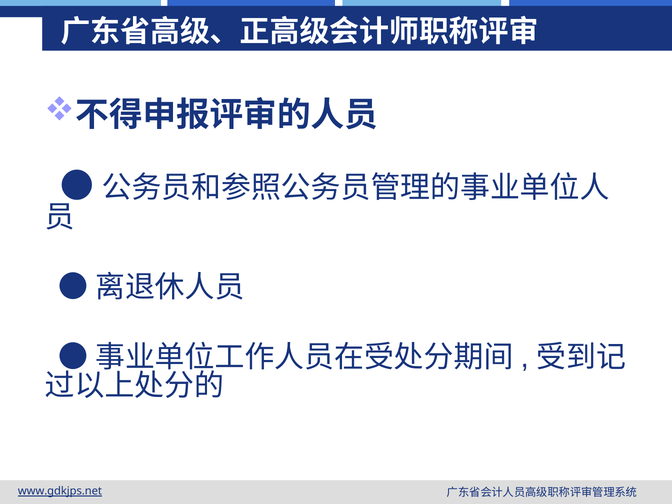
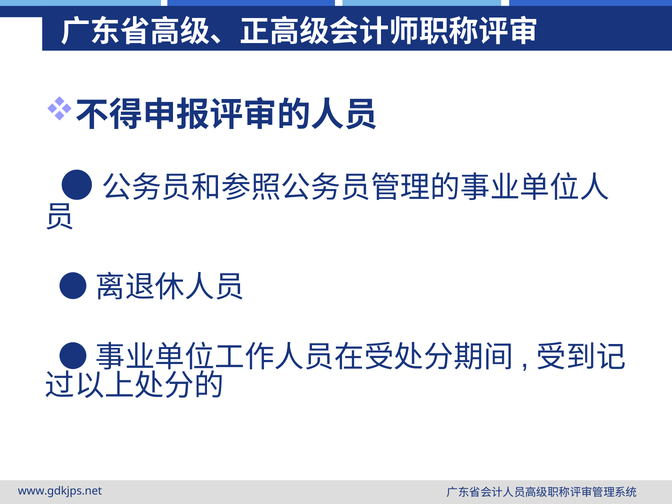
www.gdkjps.net underline: present -> none
